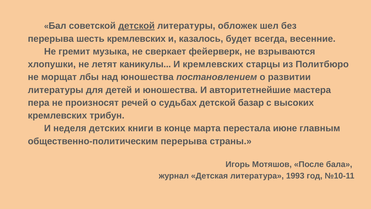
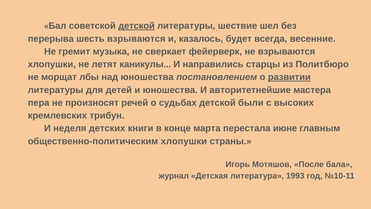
обложек: обложек -> шествие
шесть кремлевских: кремлевских -> взрываются
И кремлевских: кремлевских -> направились
развитии underline: none -> present
базар: базар -> были
общественно-политическим перерыва: перерыва -> хлопушки
